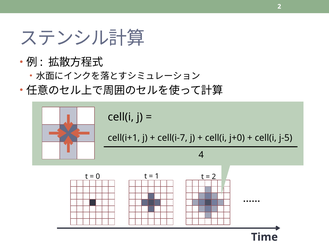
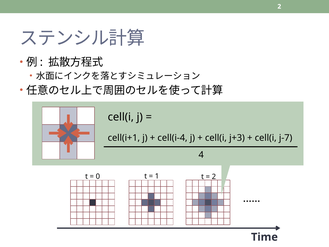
cell(i-7: cell(i-7 -> cell(i-4
j+0: j+0 -> j+3
j-5: j-5 -> j-7
